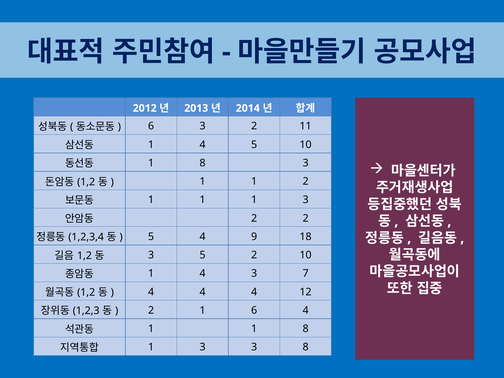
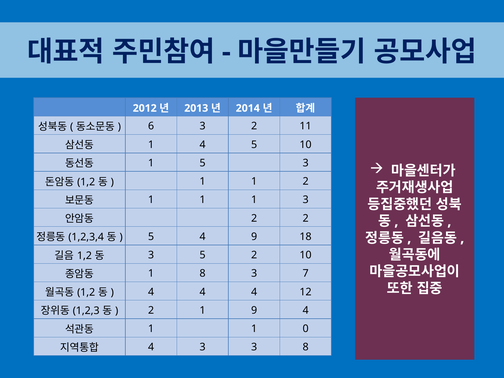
8 at (203, 163): 8 -> 5
4 at (203, 273): 4 -> 8
1 6: 6 -> 9
1 1 8: 8 -> 0
1 at (151, 347): 1 -> 4
